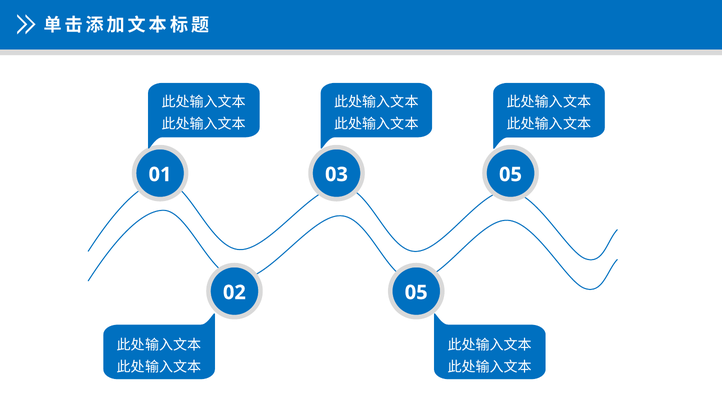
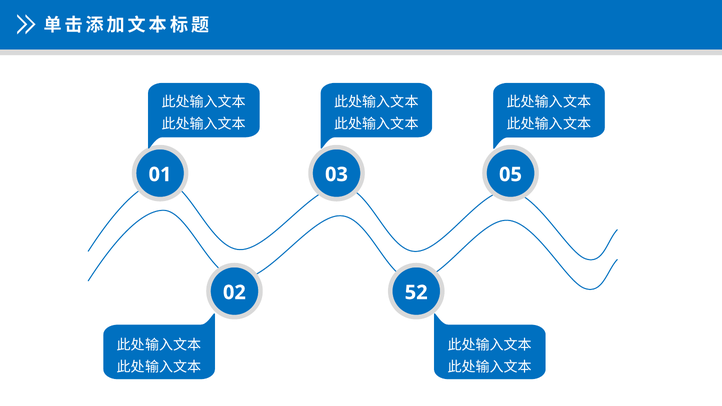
02 05: 05 -> 52
